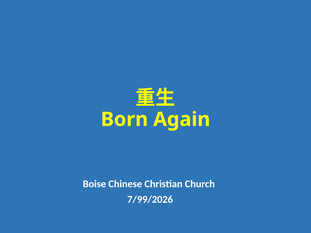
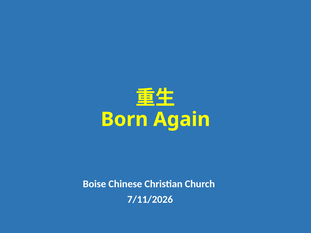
7/99/2026: 7/99/2026 -> 7/11/2026
